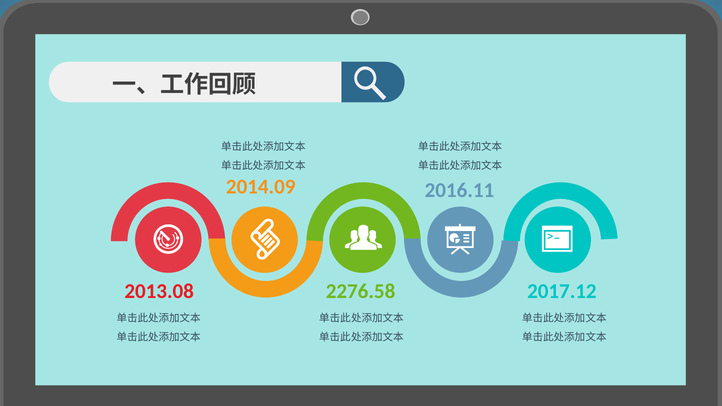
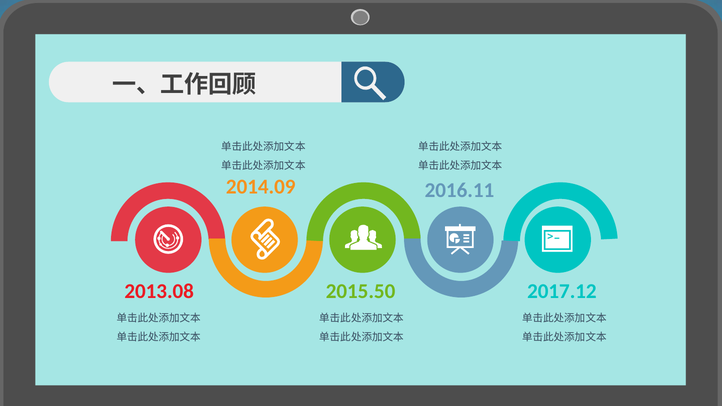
2276.58: 2276.58 -> 2015.50
